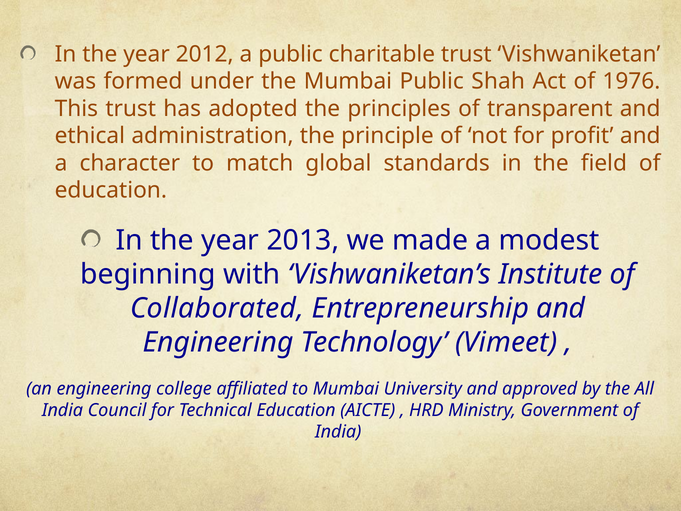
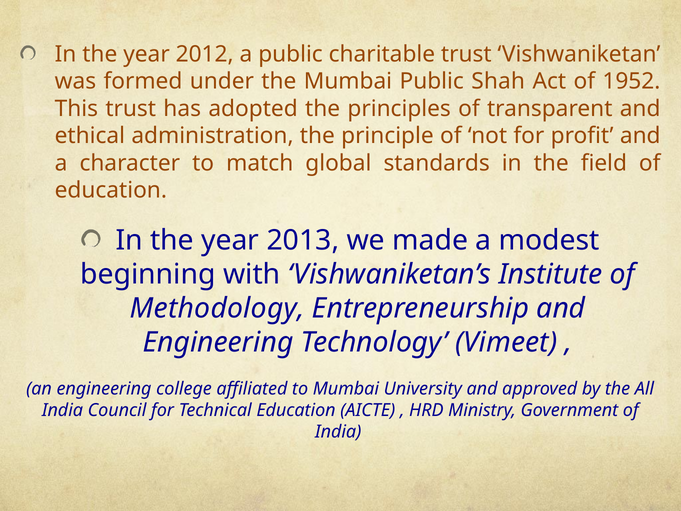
1976: 1976 -> 1952
Collaborated: Collaborated -> Methodology
